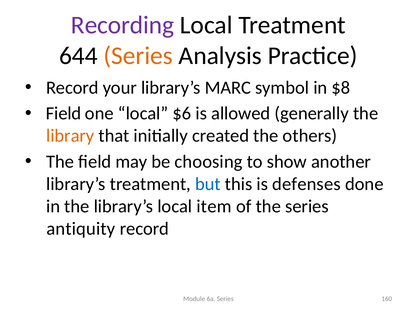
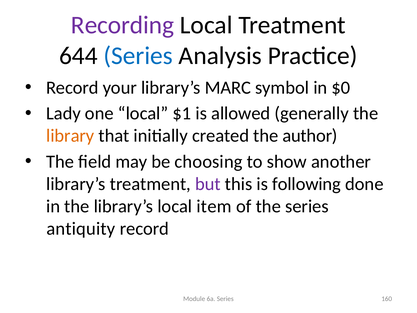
Series at (138, 56) colour: orange -> blue
$8: $8 -> $0
Field at (64, 113): Field -> Lady
$6: $6 -> $1
others: others -> author
but colour: blue -> purple
defenses: defenses -> following
